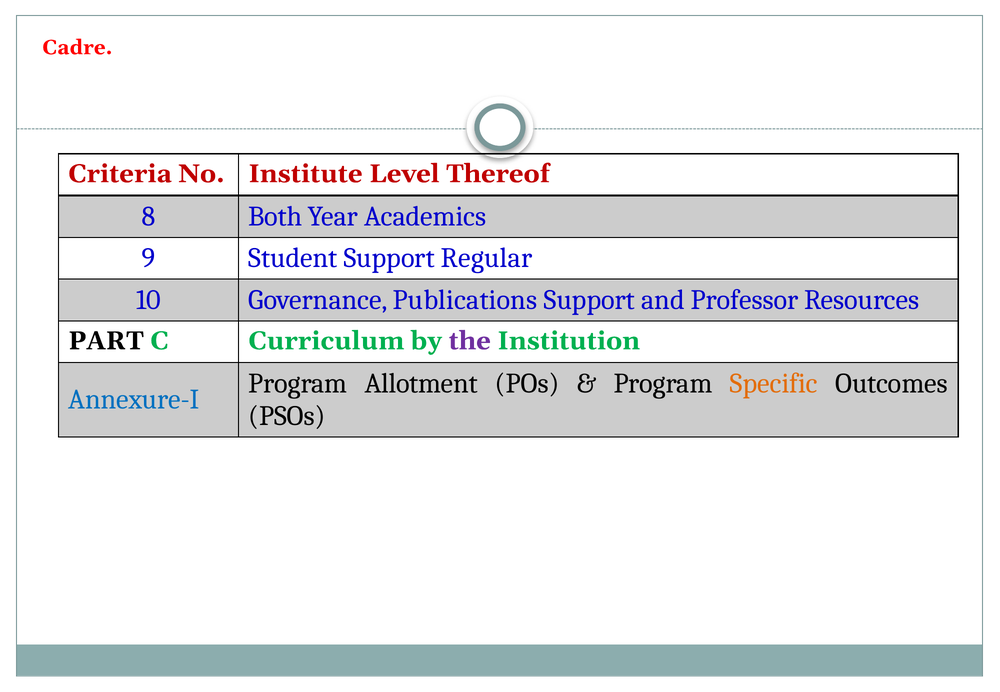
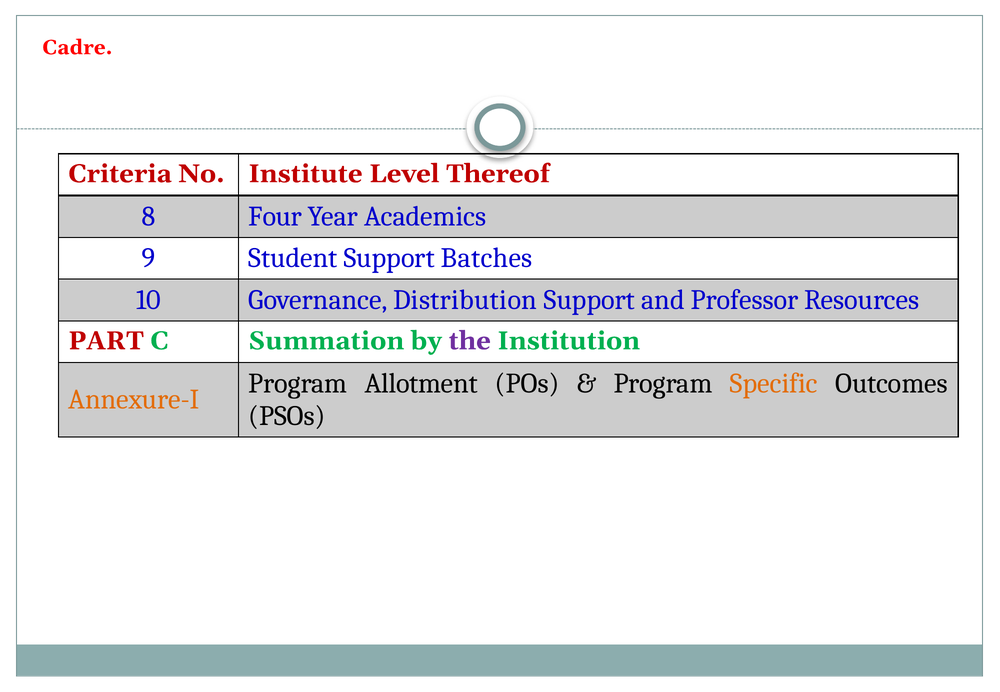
Both: Both -> Four
Regular: Regular -> Batches
Publications: Publications -> Distribution
PART colour: black -> red
Curriculum: Curriculum -> Summation
Annexure-I colour: blue -> orange
